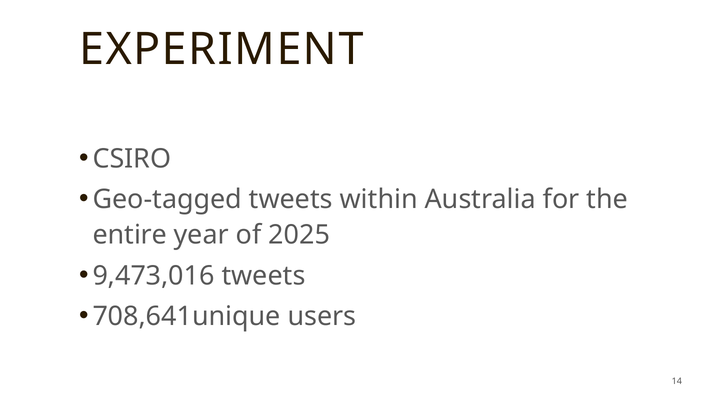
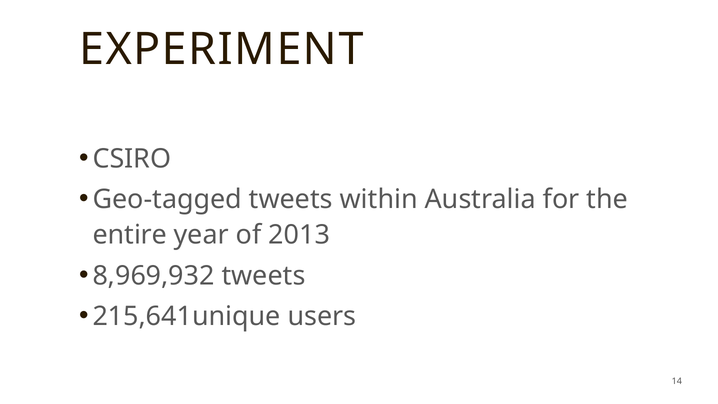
2025: 2025 -> 2013
9,473,016: 9,473,016 -> 8,969,932
708,641unique: 708,641unique -> 215,641unique
